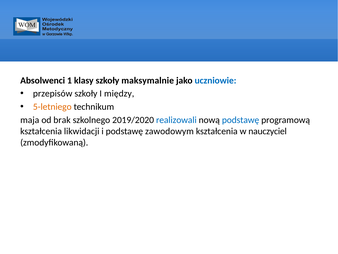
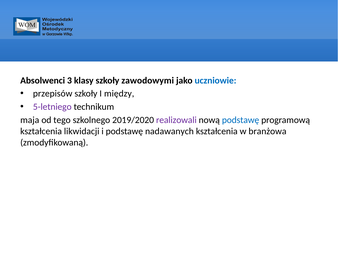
1: 1 -> 3
maksymalnie: maksymalnie -> zawodowymi
5-letniego colour: orange -> purple
brak: brak -> tego
realizowali colour: blue -> purple
zawodowym: zawodowym -> nadawanych
nauczyciel: nauczyciel -> branżowa
